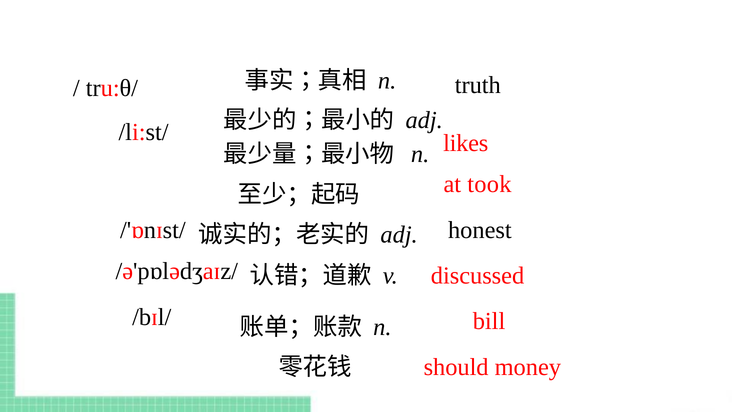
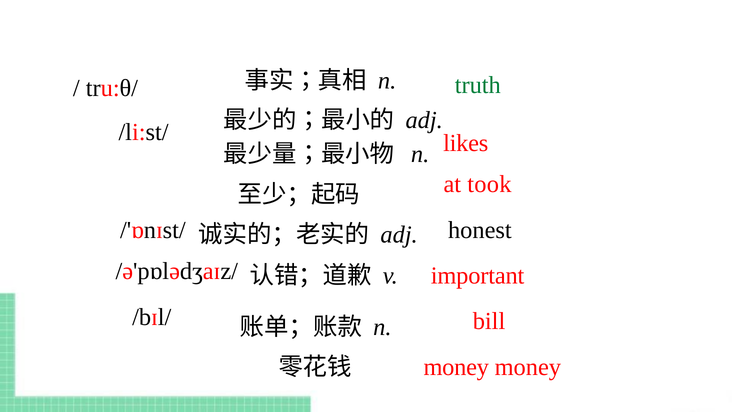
truth colour: black -> green
discussed: discussed -> important
should at (456, 367): should -> money
